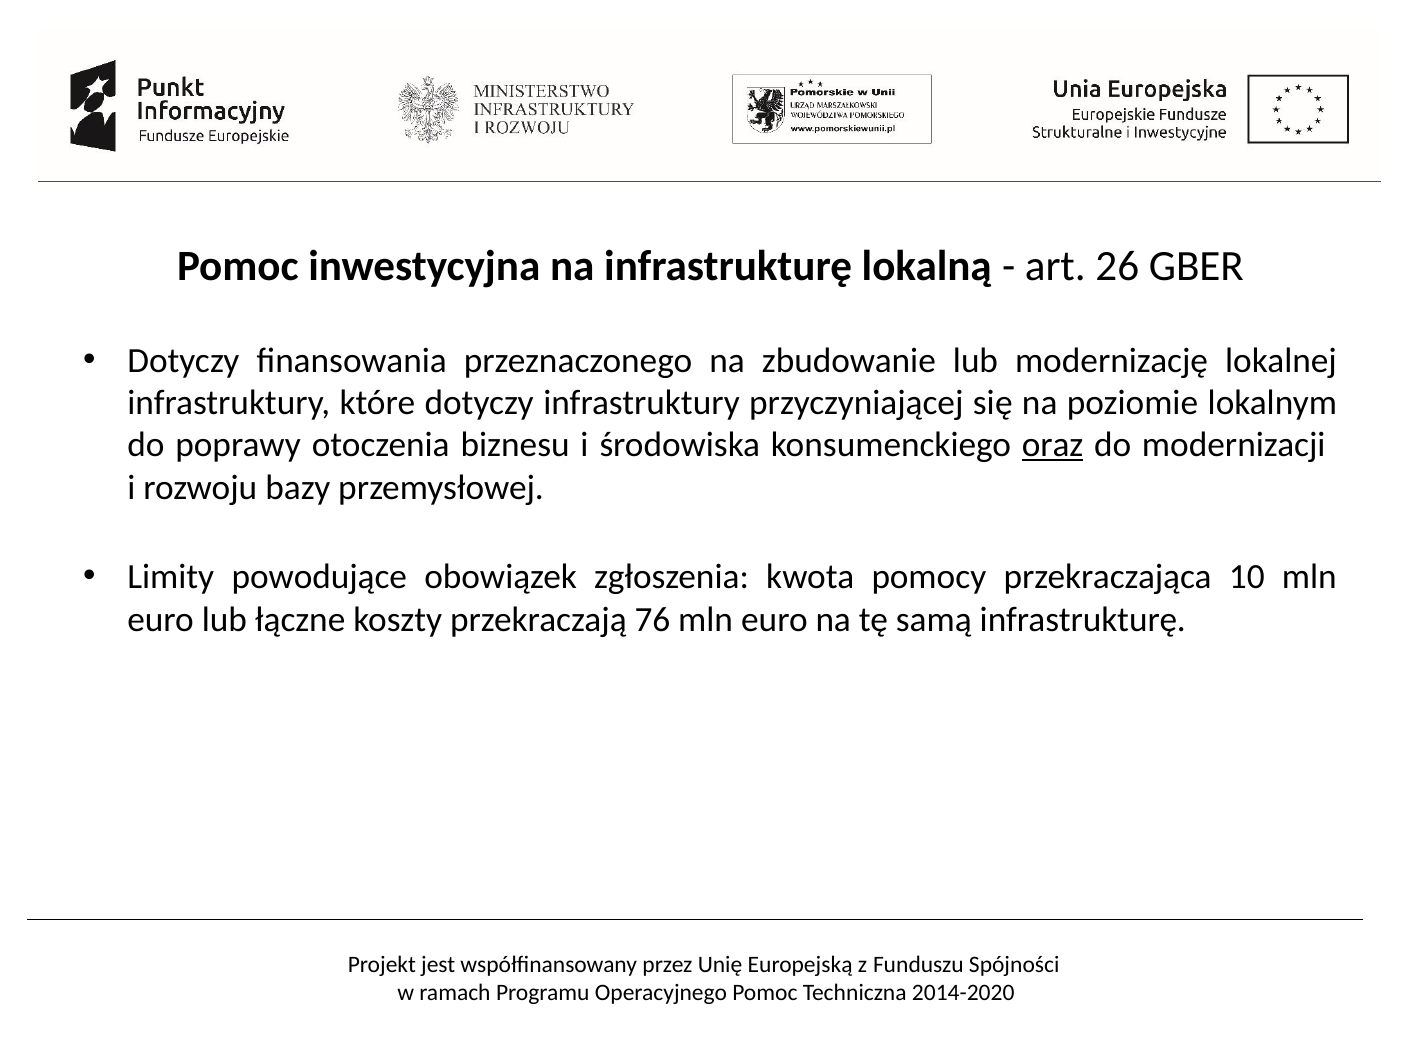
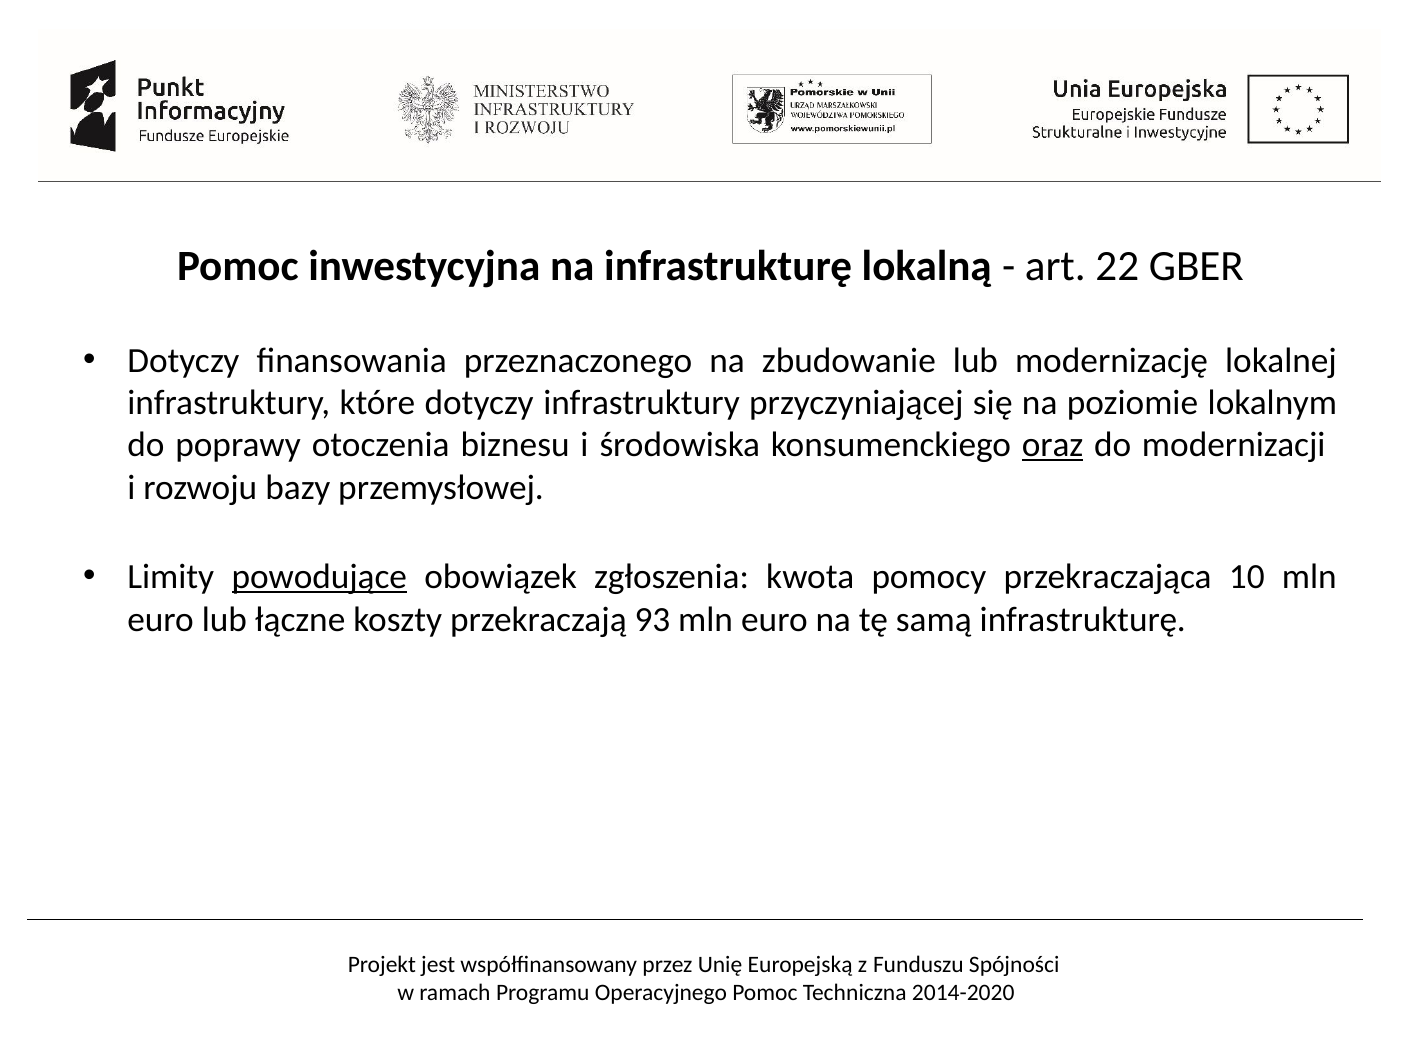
26: 26 -> 22
powodujące underline: none -> present
76: 76 -> 93
